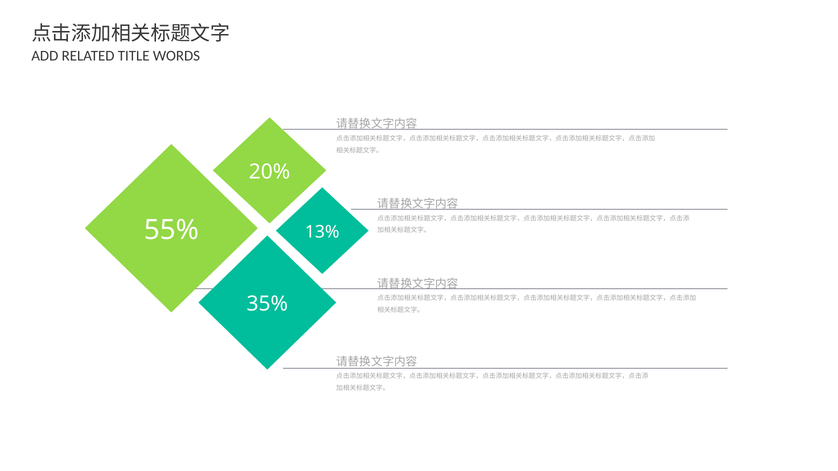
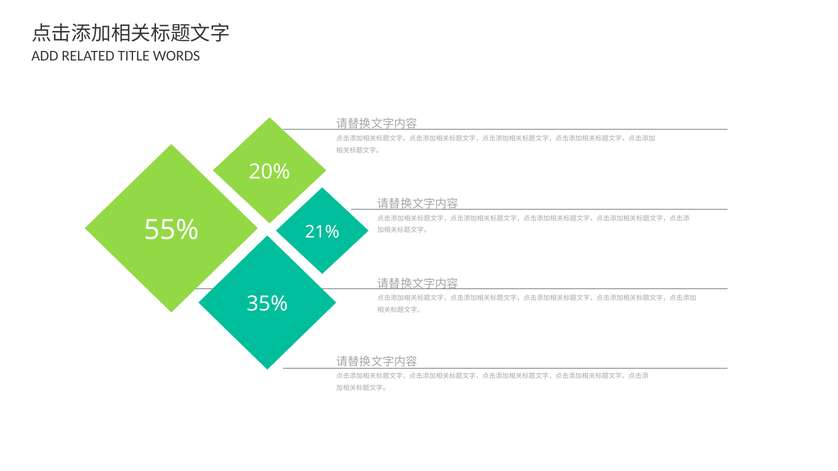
13%: 13% -> 21%
